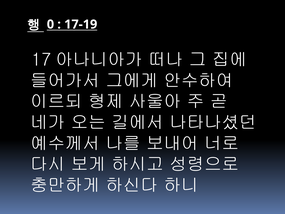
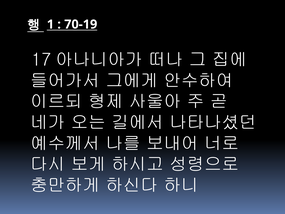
0: 0 -> 1
17-19: 17-19 -> 70-19
